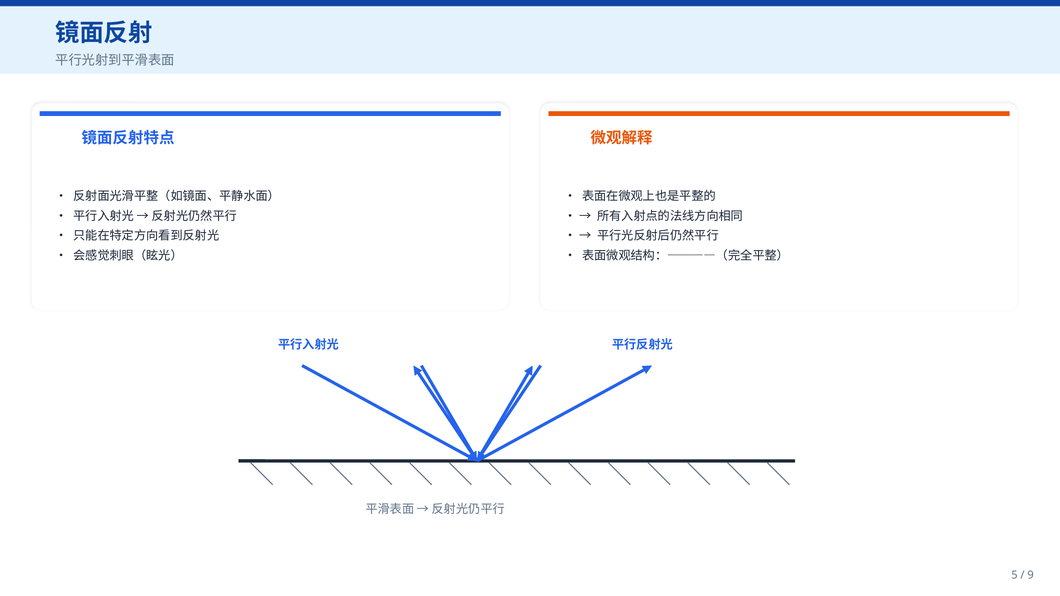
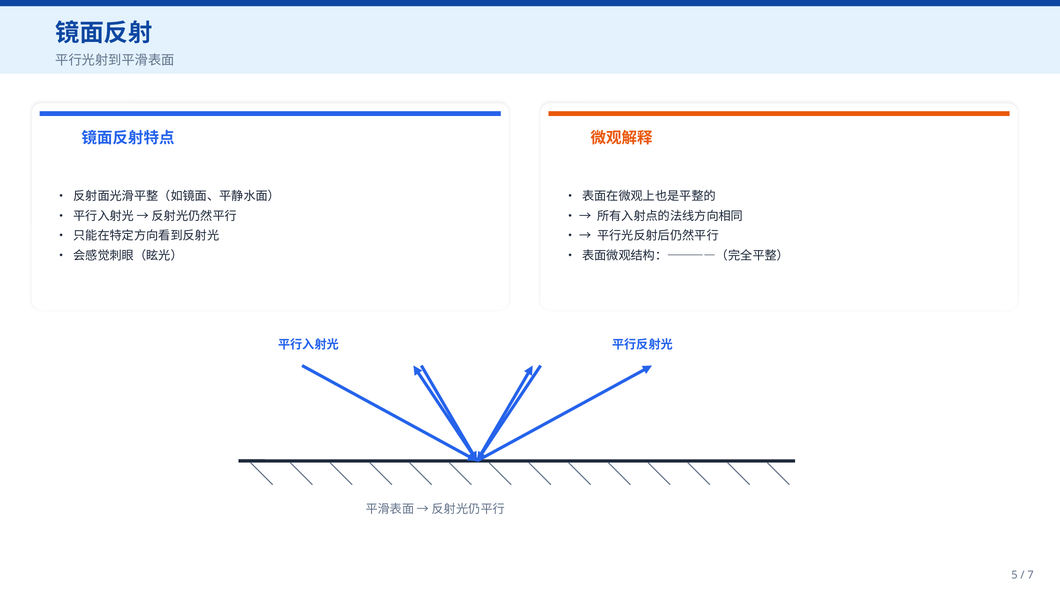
9: 9 -> 7
